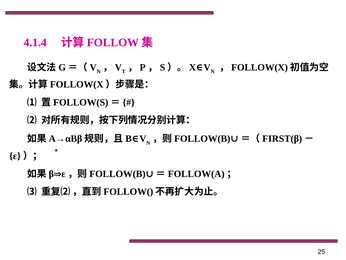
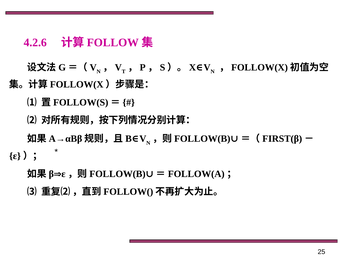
4.1.4: 4.1.4 -> 4.2.6
